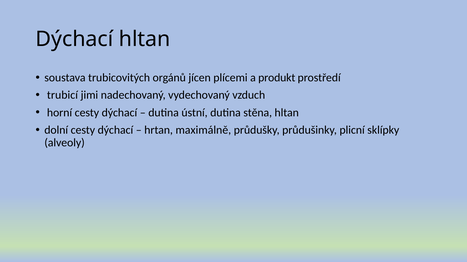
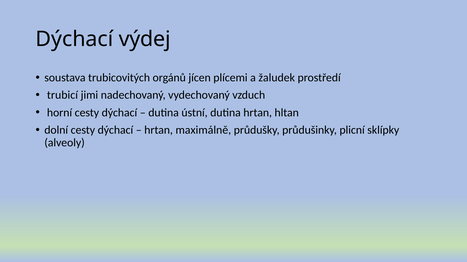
Dýchací hltan: hltan -> výdej
produkt: produkt -> žaludek
dutina stěna: stěna -> hrtan
